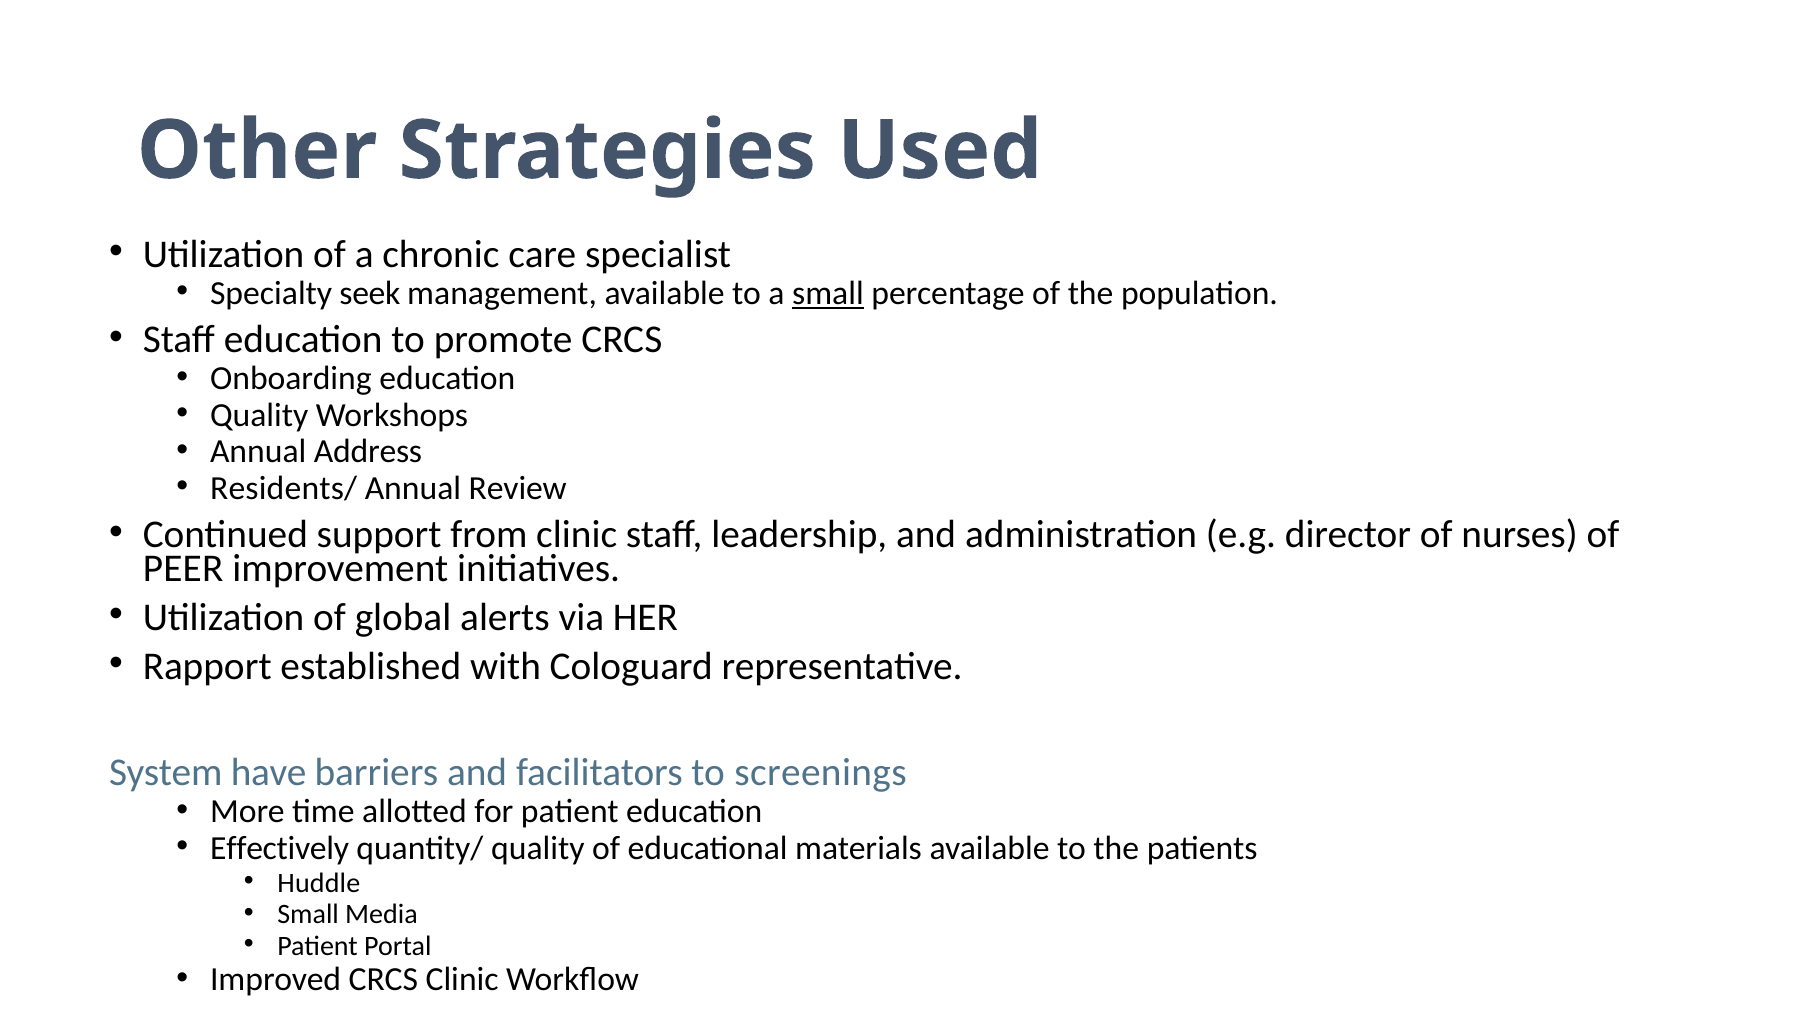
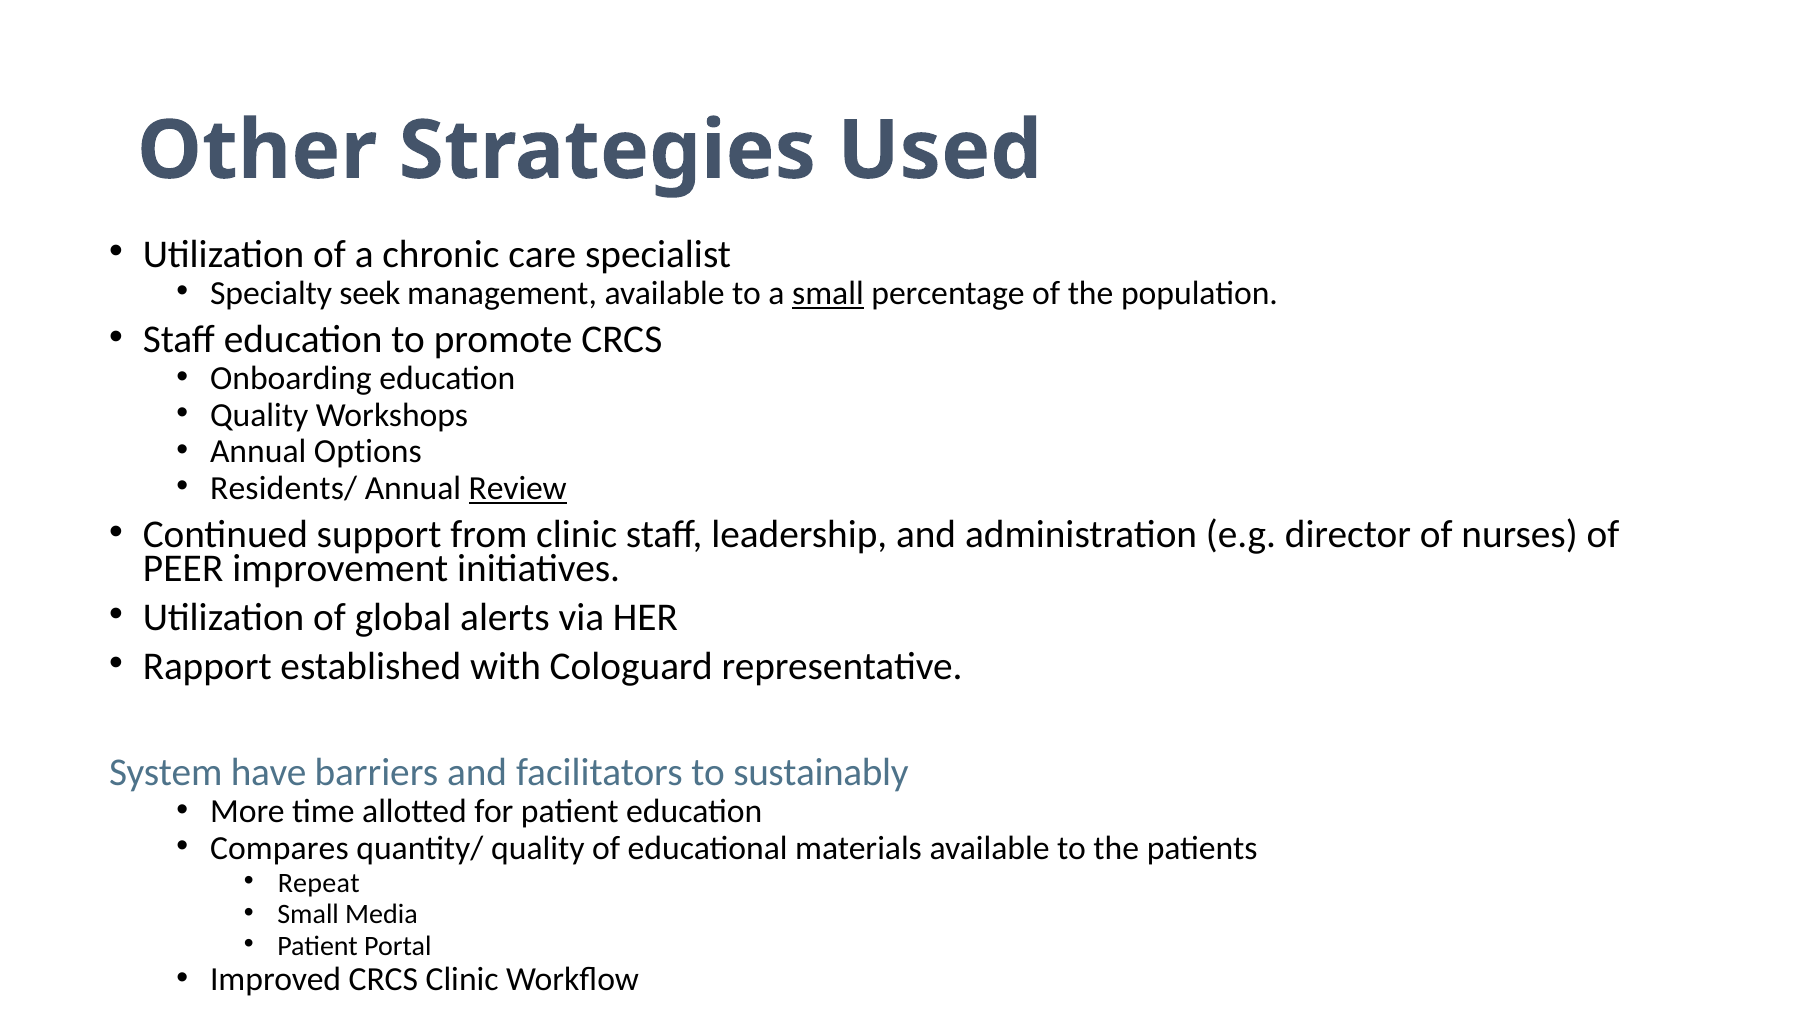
Address: Address -> Options
Review underline: none -> present
screenings: screenings -> sustainably
Effectively: Effectively -> Compares
Huddle: Huddle -> Repeat
